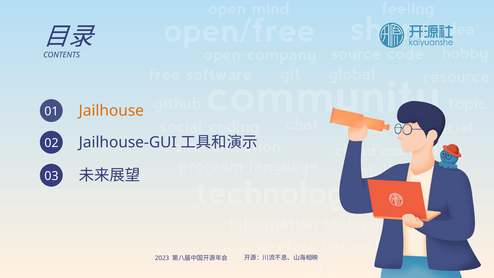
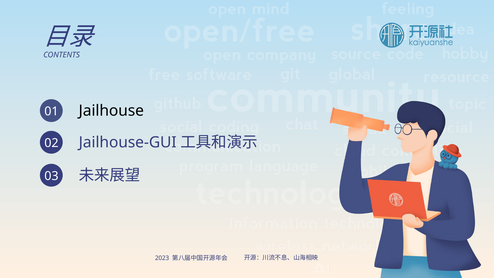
Jailhouse colour: orange -> black
